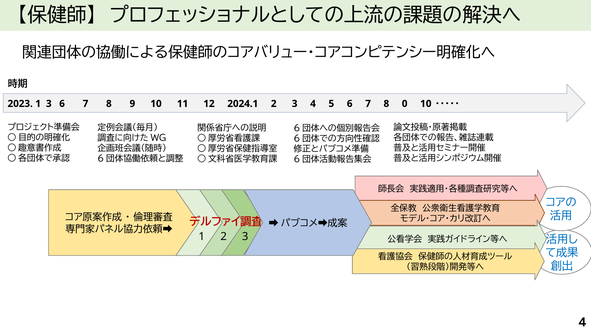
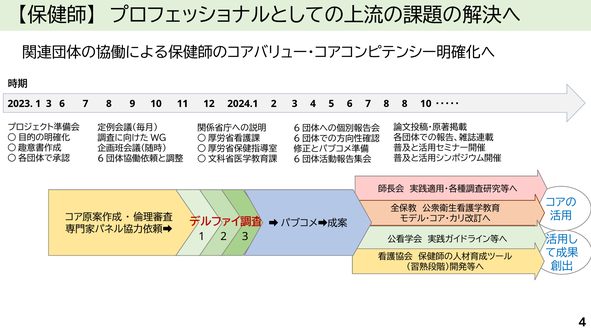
8 0: 0 -> 8
